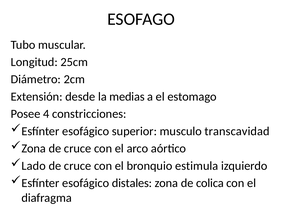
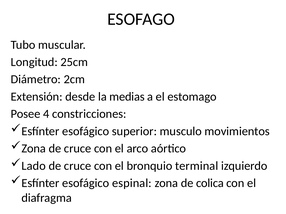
transcavidad: transcavidad -> movimientos
estimula: estimula -> terminal
distales: distales -> espinal
